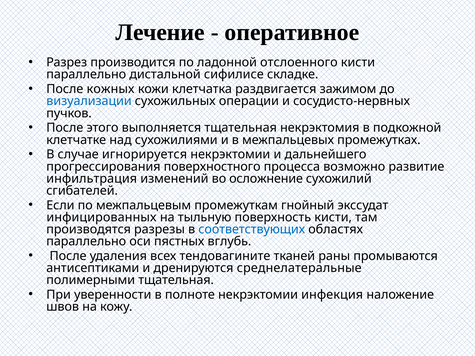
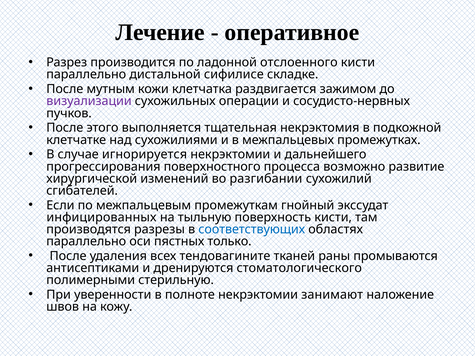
кожных: кожных -> мутным
визуализации colour: blue -> purple
инфильтрация: инфильтрация -> хирургической
осложнение: осложнение -> разгибании
вглубь: вглубь -> только
среднелатеральные: среднелатеральные -> стоматологического
полимерными тщательная: тщательная -> стерильную
инфекция: инфекция -> занимают
